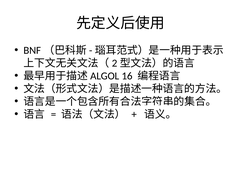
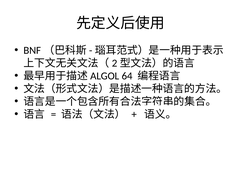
16: 16 -> 64
